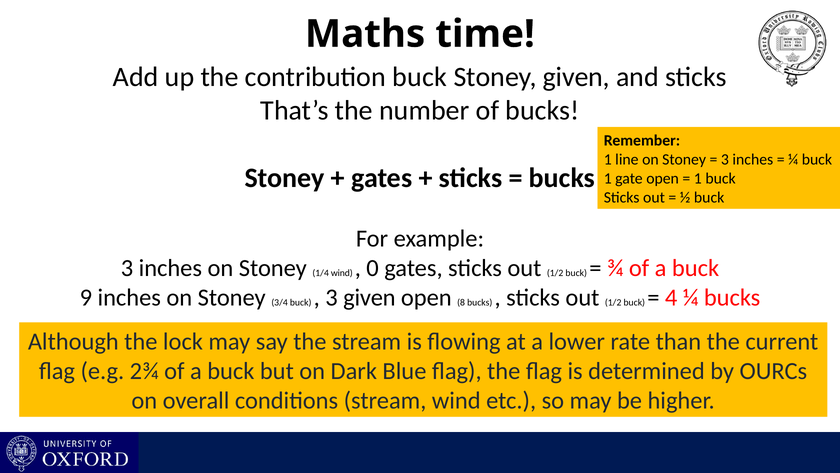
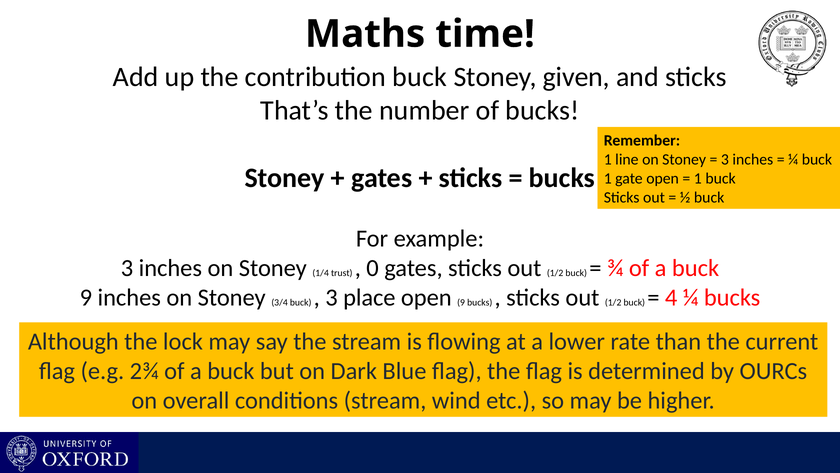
1/4 wind: wind -> trust
3 given: given -> place
open 8: 8 -> 9
